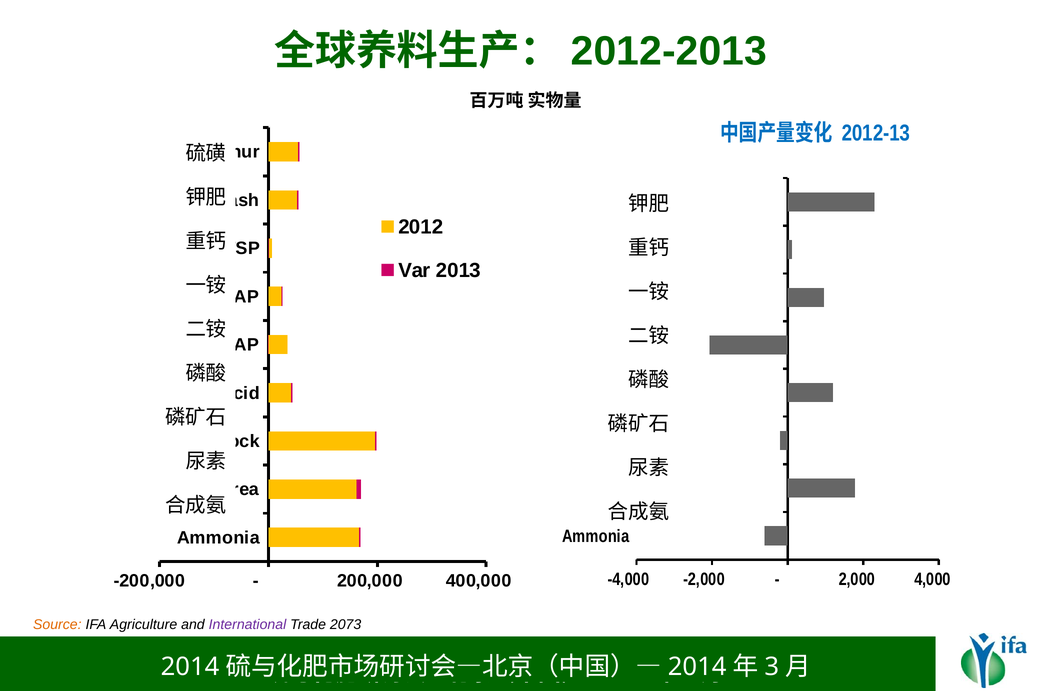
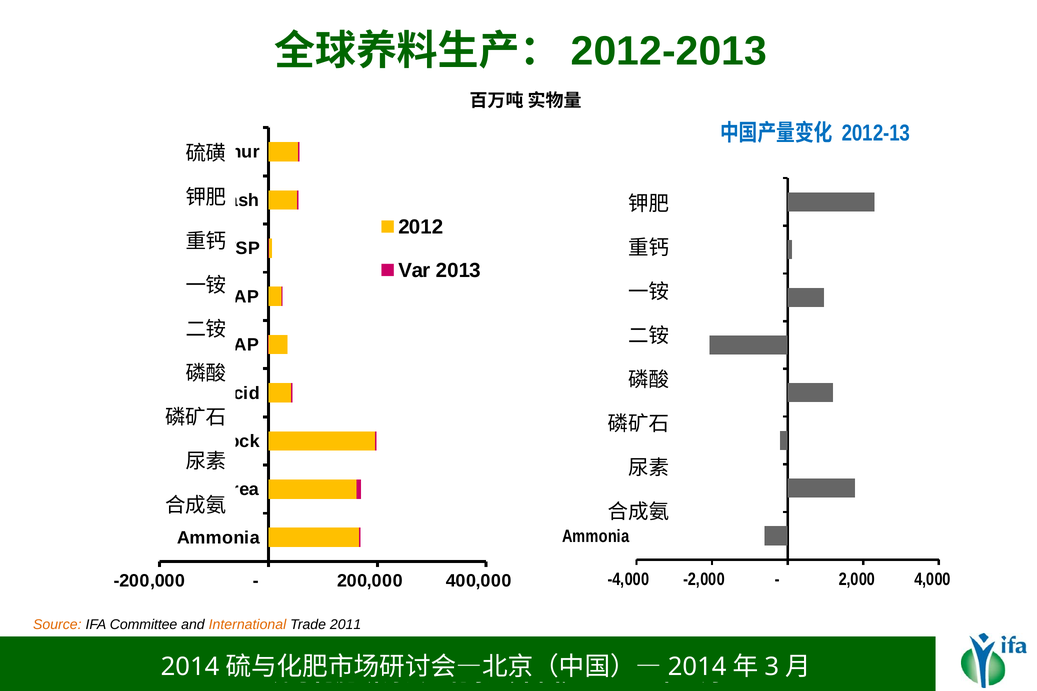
Agriculture: Agriculture -> Committee
International colour: purple -> orange
2073: 2073 -> 2011
